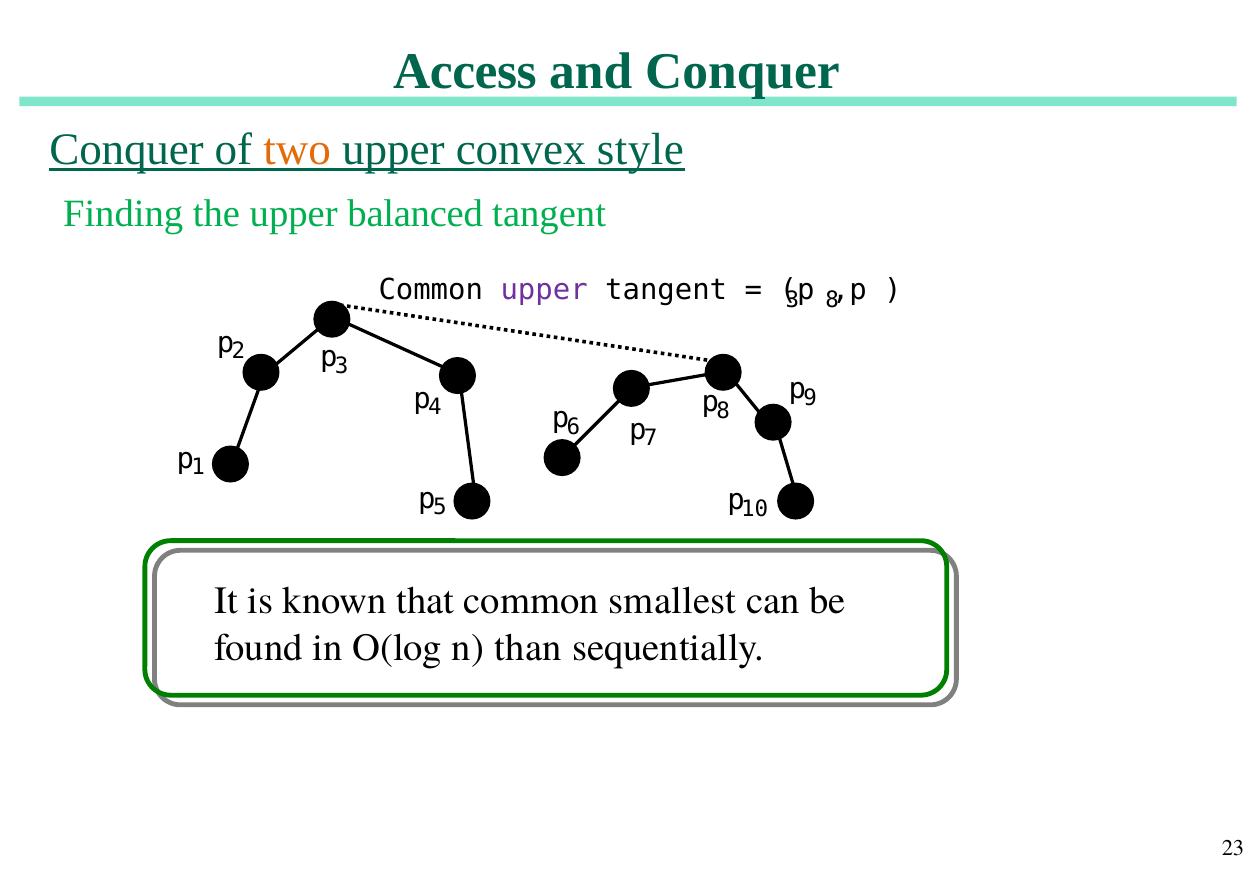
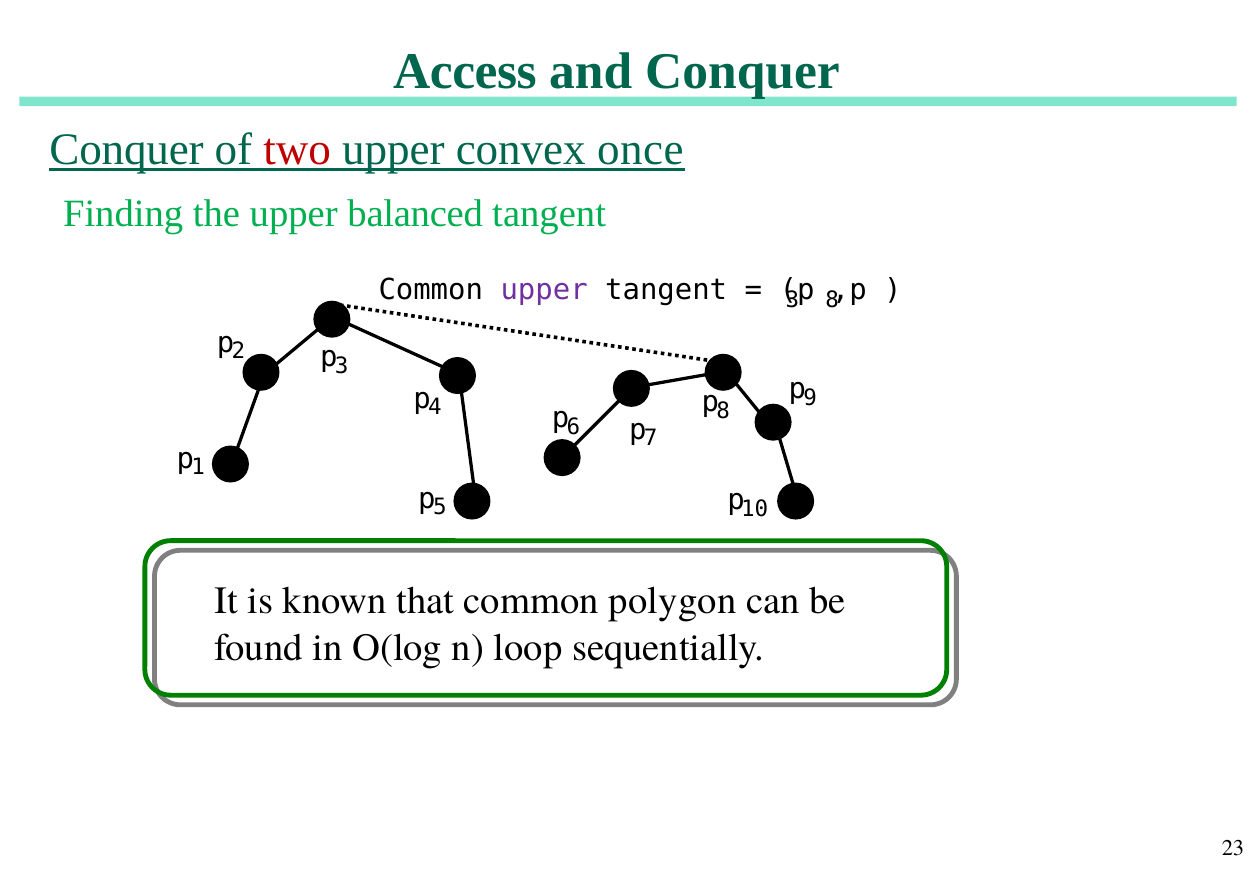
two colour: orange -> red
style: style -> once
smallest: smallest -> polygon
than: than -> loop
